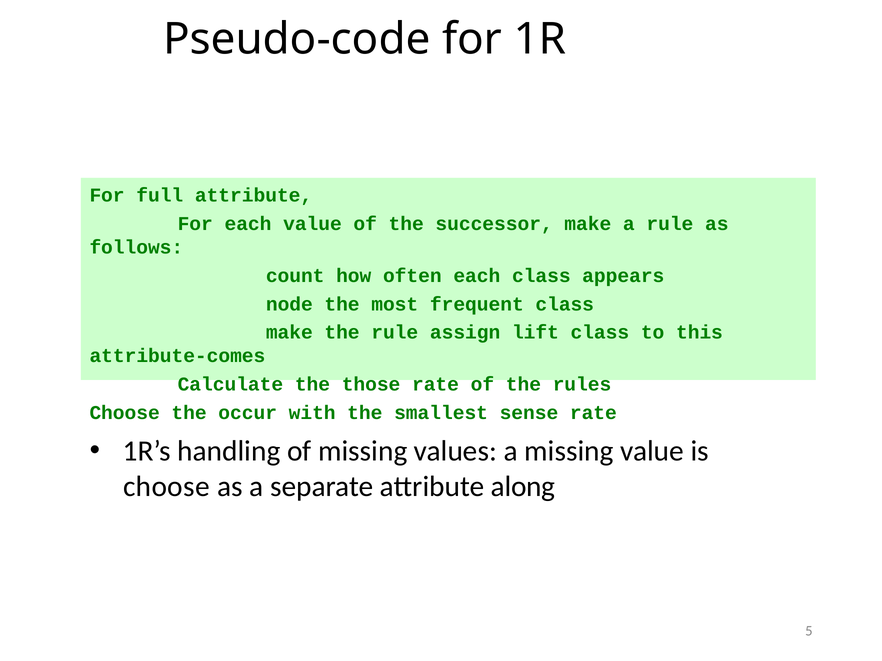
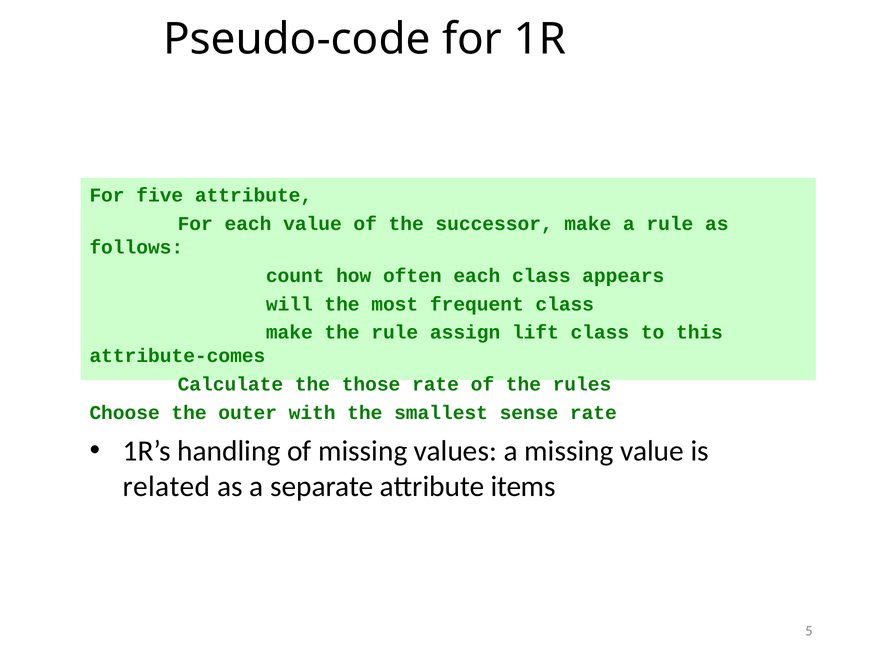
full: full -> five
node: node -> will
occur: occur -> outer
choose at (166, 487): choose -> related
along: along -> items
